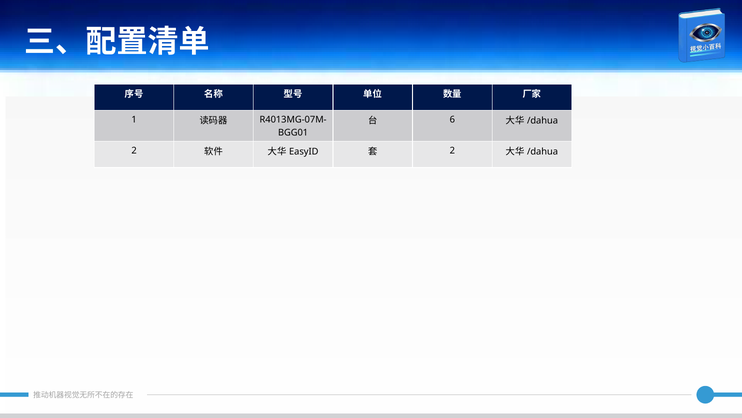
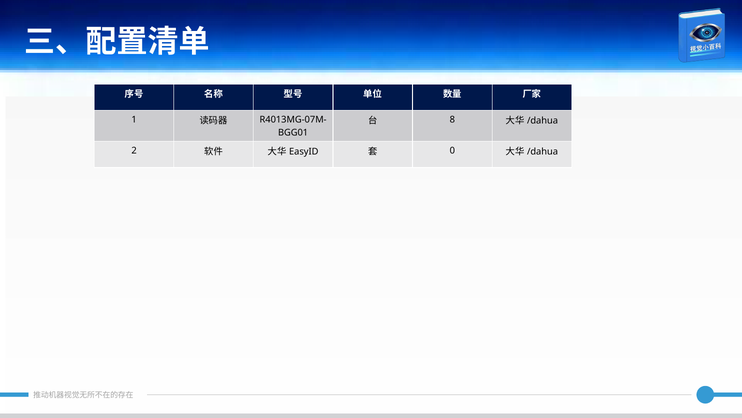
6: 6 -> 8
2 at (452, 151): 2 -> 0
